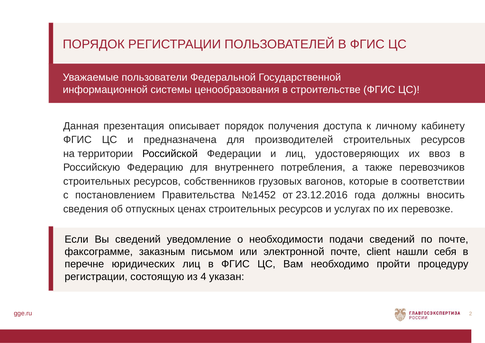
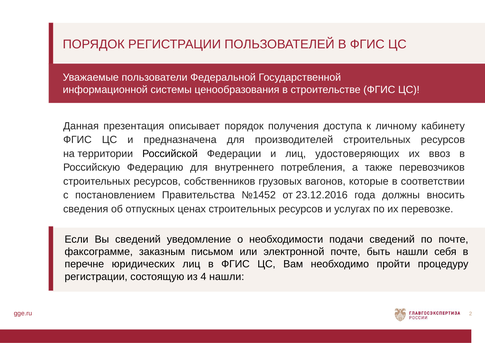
client: client -> быть
4 указан: указан -> нашли
